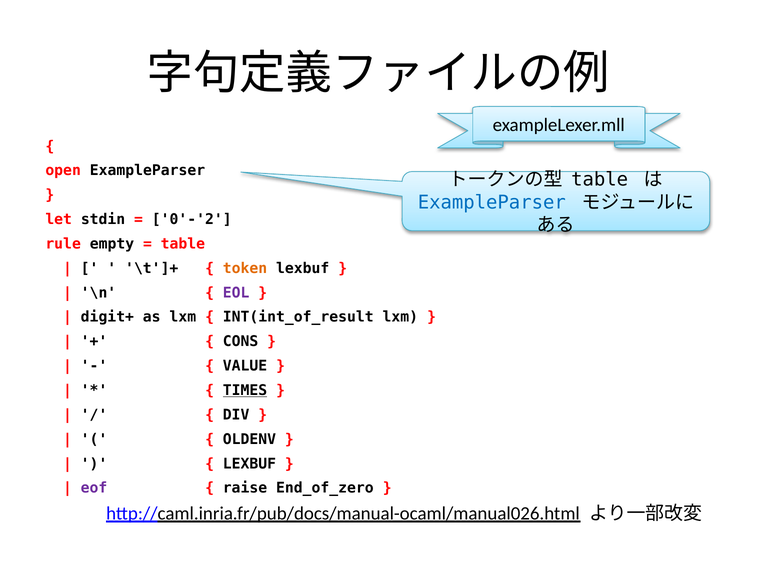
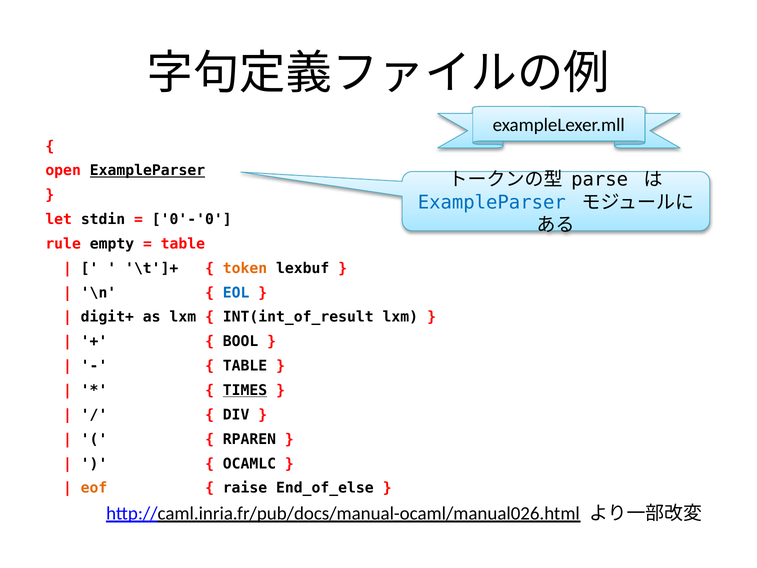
ExampleParser at (147, 171) underline: none -> present
table at (600, 180): table -> parse
0'-'2: 0'-'2 -> 0'-'0
EOL colour: purple -> blue
CONS: CONS -> BOOL
VALUE at (245, 366): VALUE -> TABLE
OLDENV: OLDENV -> RPAREN
LEXBUF at (249, 463): LEXBUF -> OCAMLC
eof colour: purple -> orange
End_of_zero: End_of_zero -> End_of_else
